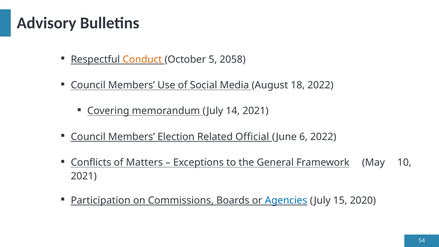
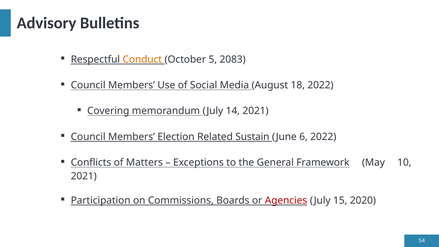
2058: 2058 -> 2083
Official: Official -> Sustain
Agencies colour: blue -> red
